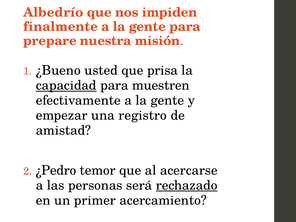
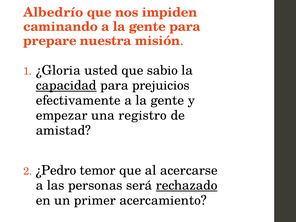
finalmente: finalmente -> caminando
¿Bueno: ¿Bueno -> ¿Gloria
prisa: prisa -> sabio
muestren: muestren -> prejuicios
